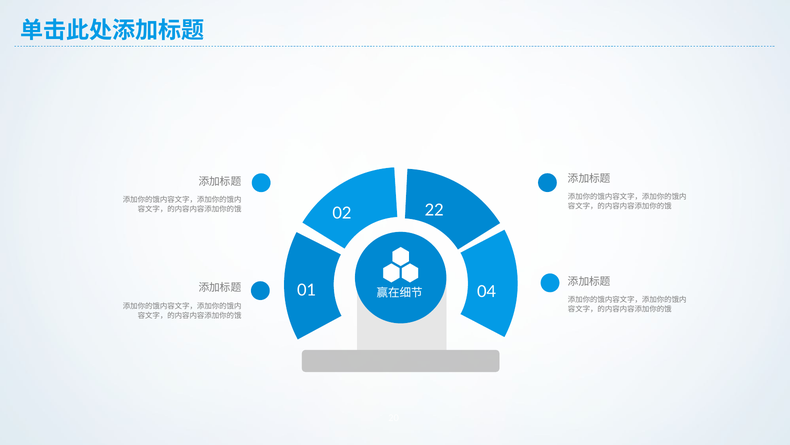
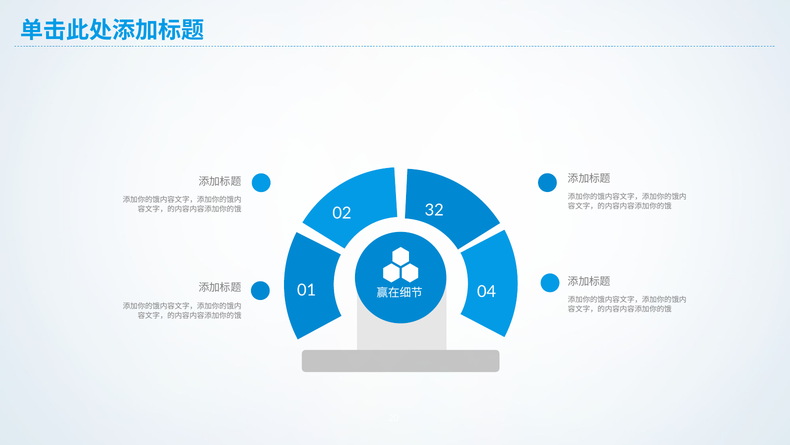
22: 22 -> 32
